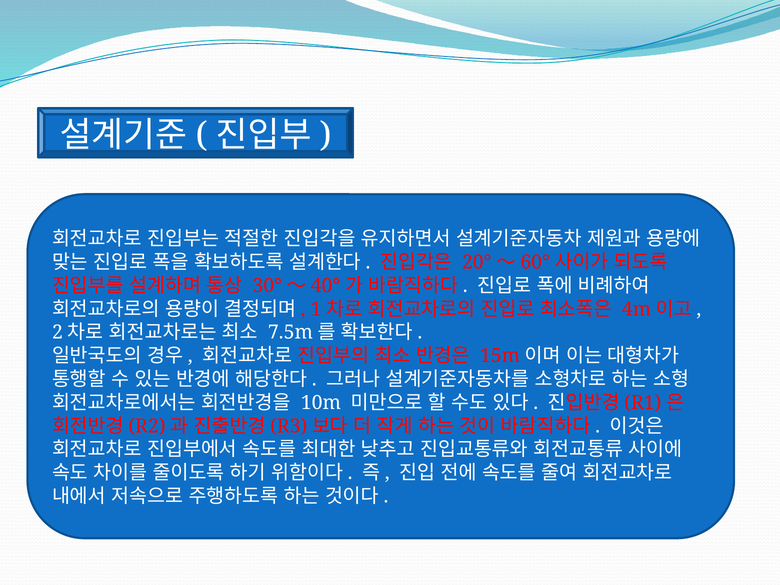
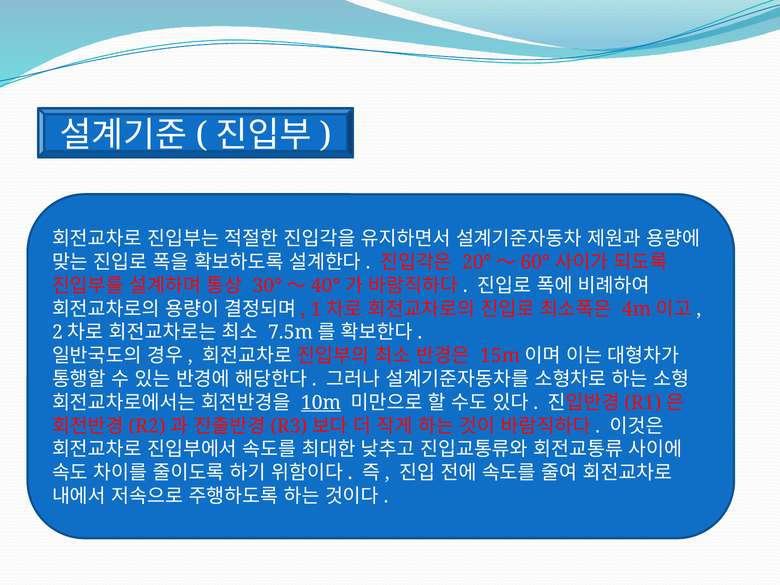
10m underline: none -> present
